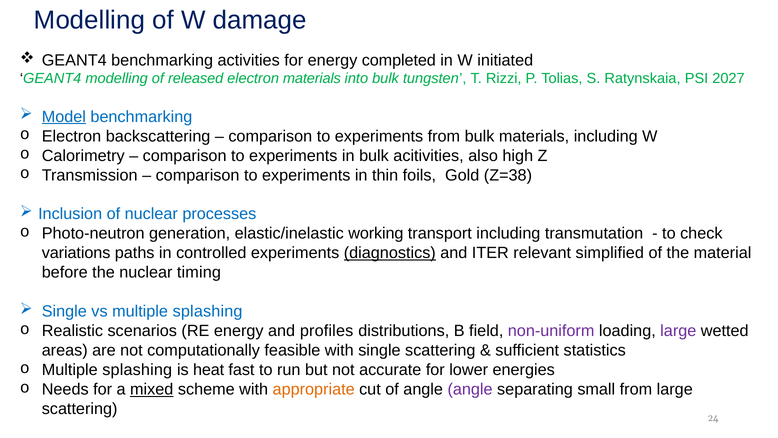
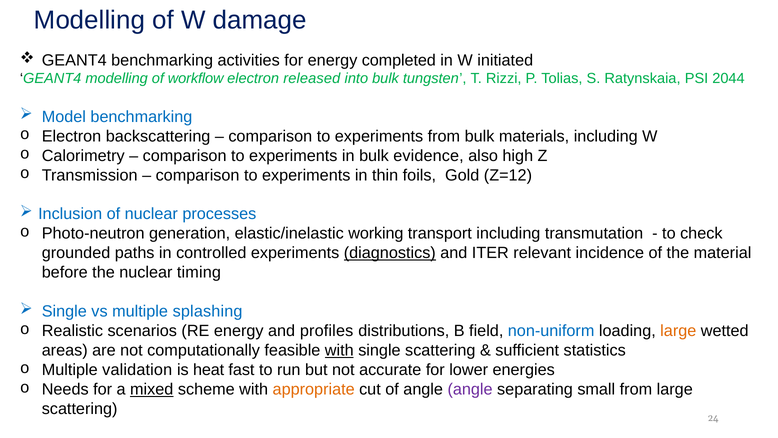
released: released -> workflow
electron materials: materials -> released
2027: 2027 -> 2044
Model underline: present -> none
acitivities: acitivities -> evidence
Z=38: Z=38 -> Z=12
variations: variations -> grounded
simplified: simplified -> incidence
non-uniform colour: purple -> blue
large at (678, 331) colour: purple -> orange
with at (339, 350) underline: none -> present
splashing at (137, 370): splashing -> validation
